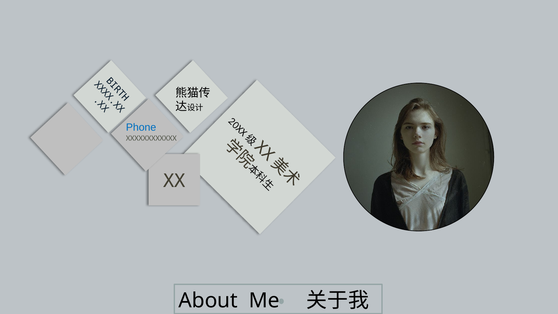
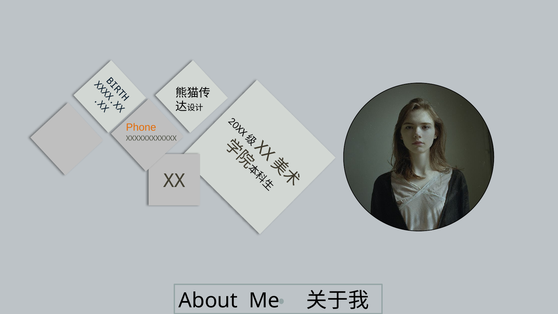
Phone colour: blue -> orange
